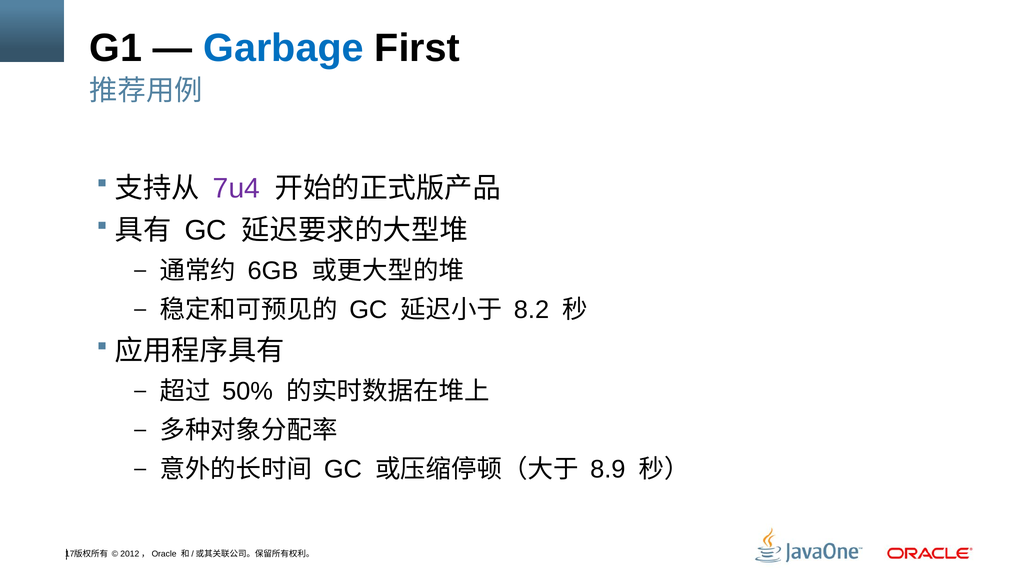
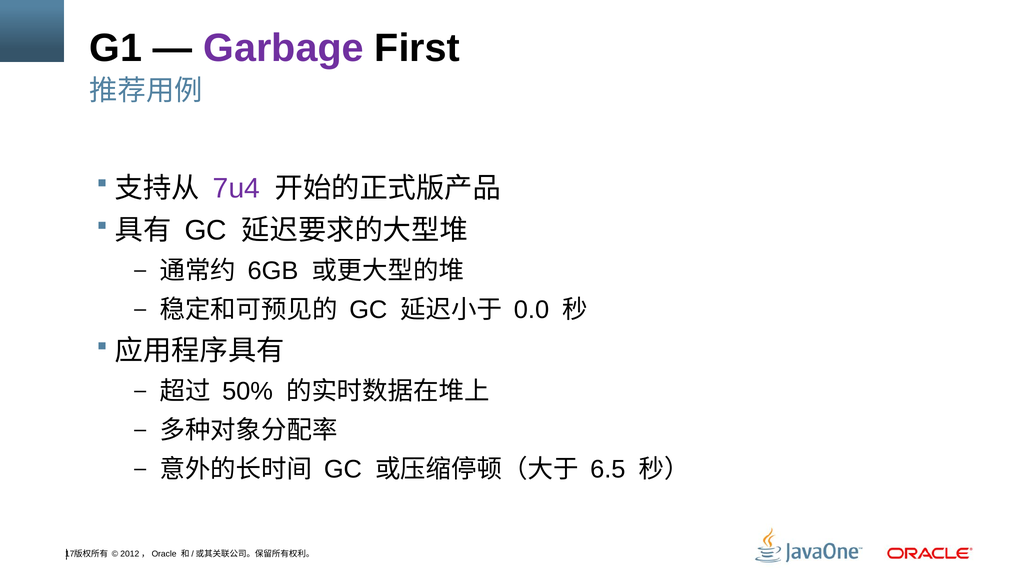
Garbage colour: blue -> purple
8.2: 8.2 -> 0.0
8.9: 8.9 -> 6.5
